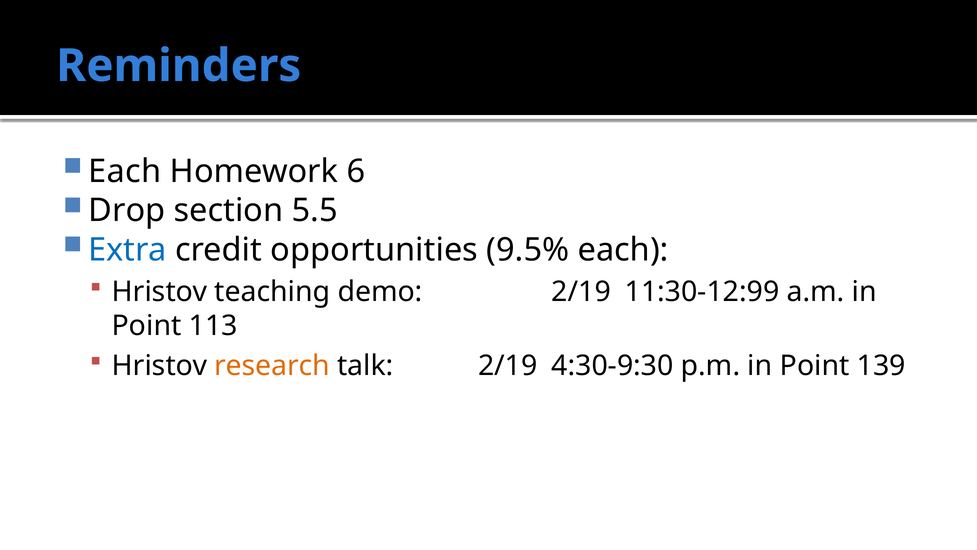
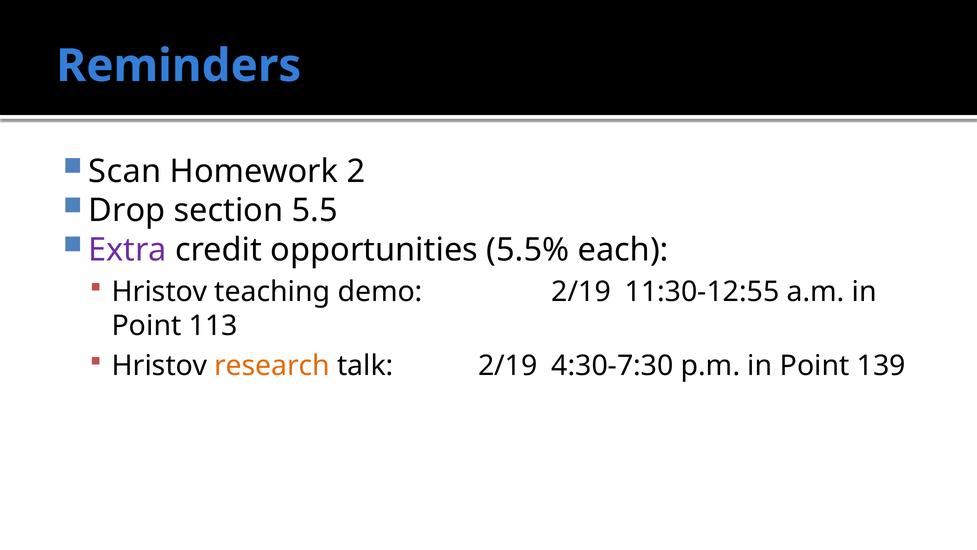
Each at (125, 171): Each -> Scan
6: 6 -> 2
Extra colour: blue -> purple
9.5%: 9.5% -> 5.5%
11:30-12:99: 11:30-12:99 -> 11:30-12:55
4:30-9:30: 4:30-9:30 -> 4:30-7:30
